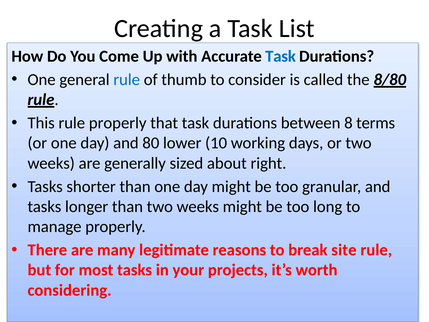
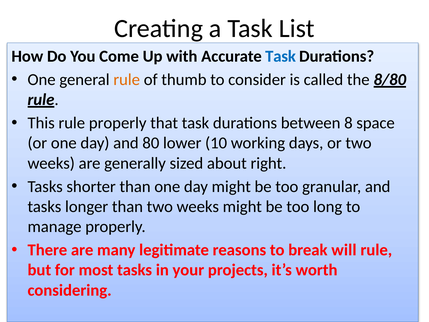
rule at (127, 80) colour: blue -> orange
terms: terms -> space
site: site -> will
